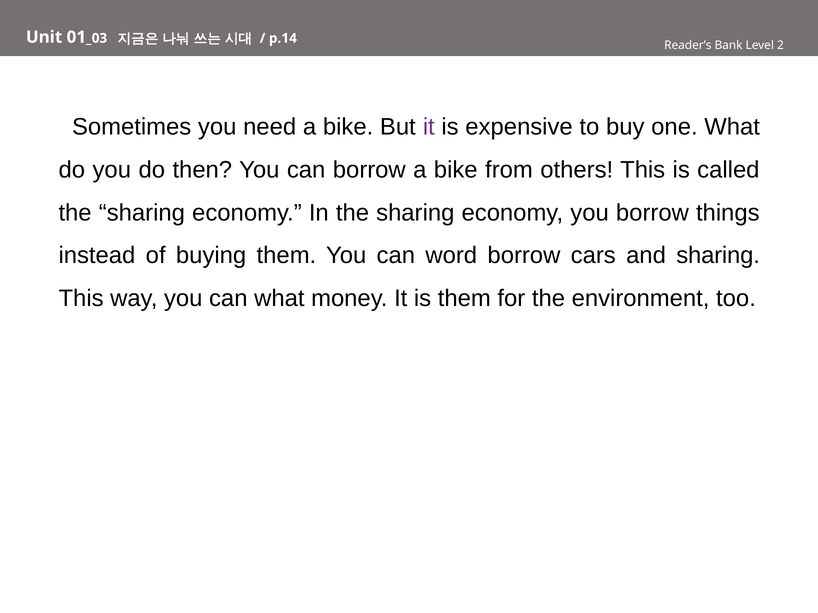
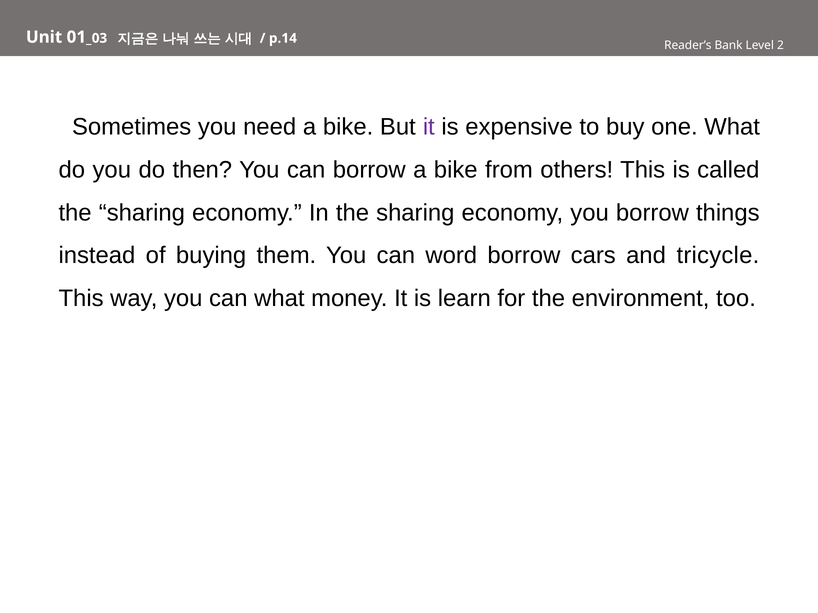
and sharing: sharing -> tricycle
is them: them -> learn
